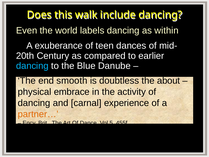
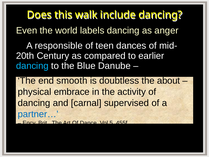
within: within -> anger
exuberance: exuberance -> responsible
experience: experience -> supervised
partner… colour: orange -> blue
